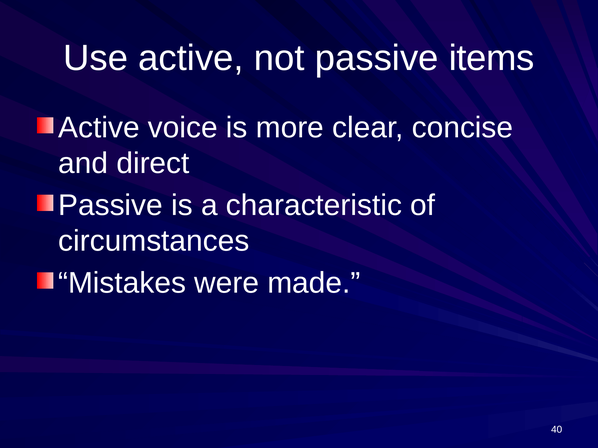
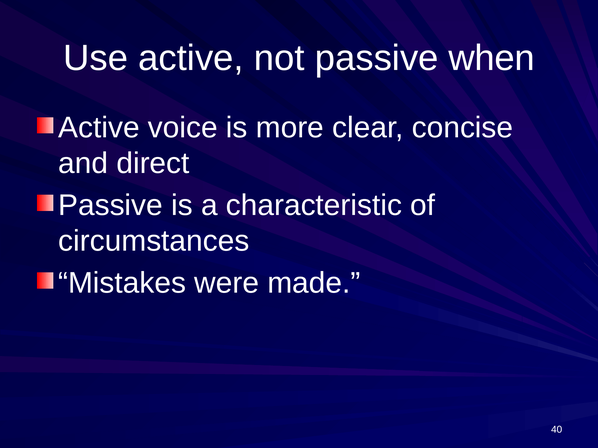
items: items -> when
